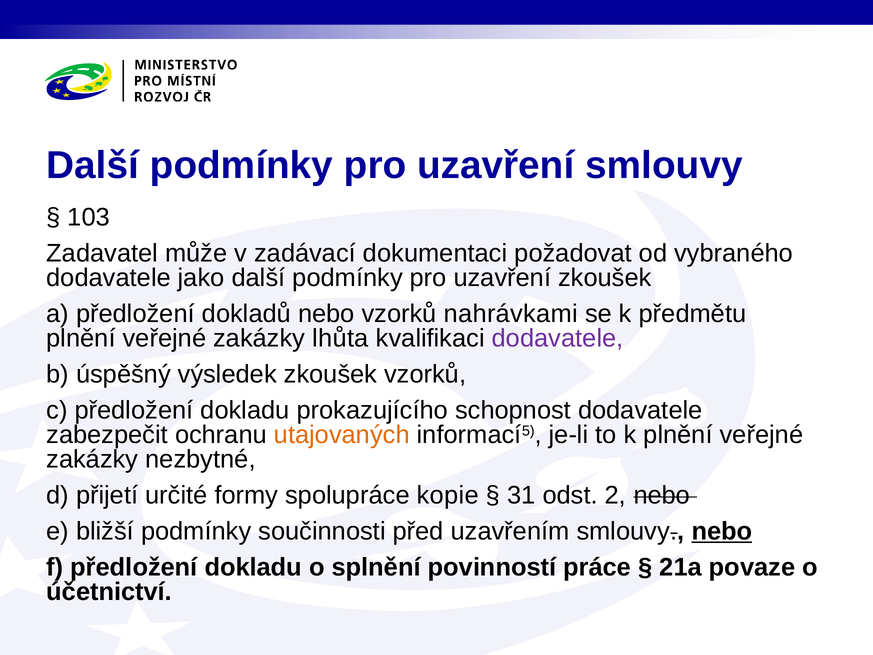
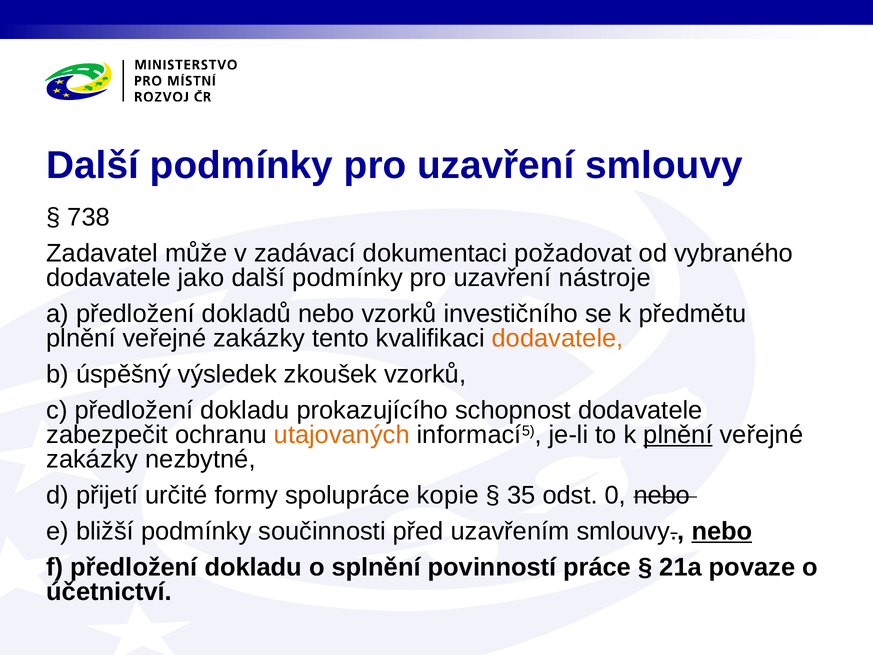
103: 103 -> 738
uzavření zkoušek: zkoušek -> nástroje
nahrávkami: nahrávkami -> investičního
lhůta: lhůta -> tento
dodavatele at (558, 338) colour: purple -> orange
plnění at (678, 435) underline: none -> present
31: 31 -> 35
2: 2 -> 0
